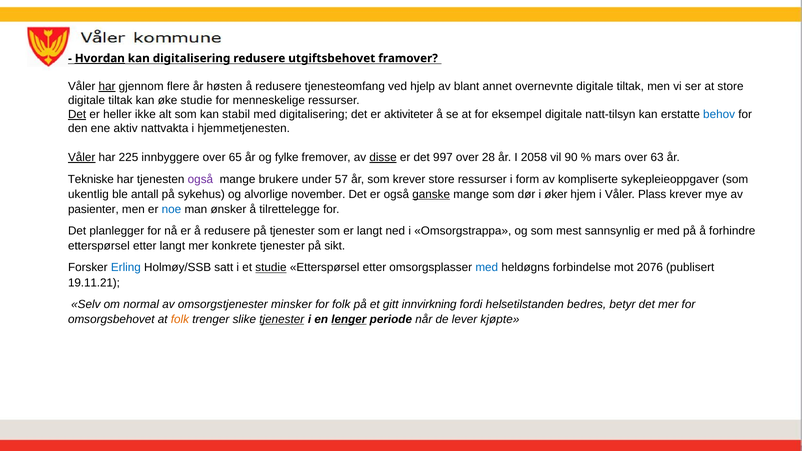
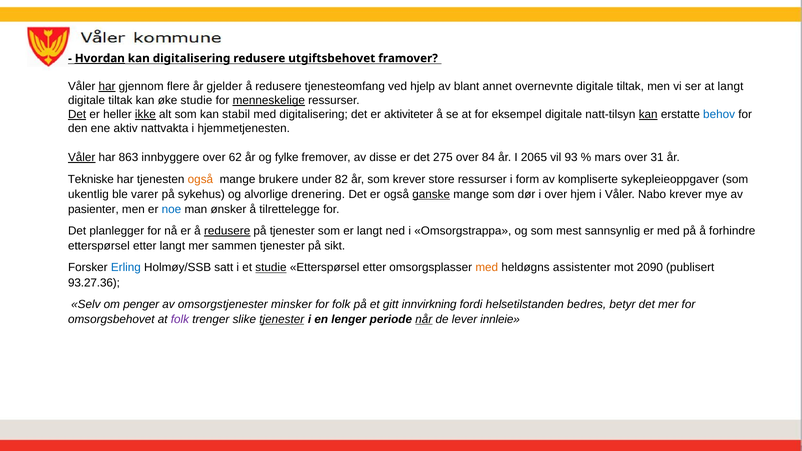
høsten: høsten -> gjelder
at store: store -> langt
menneskelige underline: none -> present
ikke underline: none -> present
kan at (648, 114) underline: none -> present
225: 225 -> 863
65: 65 -> 62
disse underline: present -> none
997: 997 -> 275
28: 28 -> 84
2058: 2058 -> 2065
90: 90 -> 93
63: 63 -> 31
også at (200, 179) colour: purple -> orange
57: 57 -> 82
antall: antall -> varer
november: november -> drenering
i øker: øker -> over
Plass: Plass -> Nabo
redusere at (227, 231) underline: none -> present
konkrete: konkrete -> sammen
med at (487, 268) colour: blue -> orange
forbindelse: forbindelse -> assistenter
2076: 2076 -> 2090
19.11.21: 19.11.21 -> 93.27.36
normal: normal -> penger
folk at (180, 319) colour: orange -> purple
lenger underline: present -> none
når underline: none -> present
kjøpte: kjøpte -> innleie
